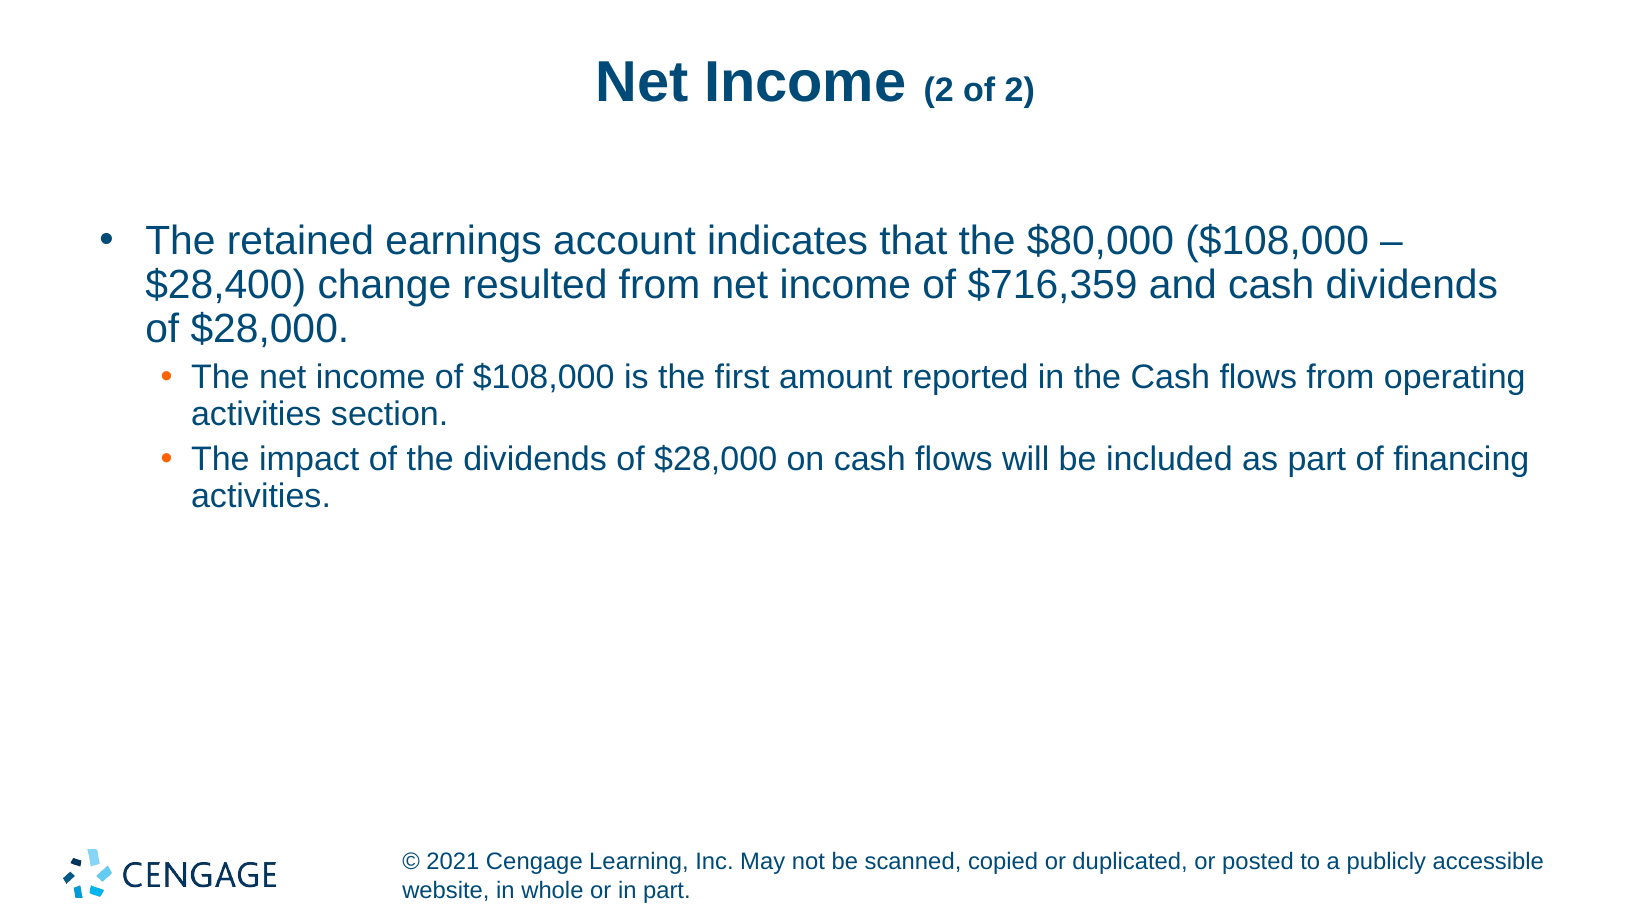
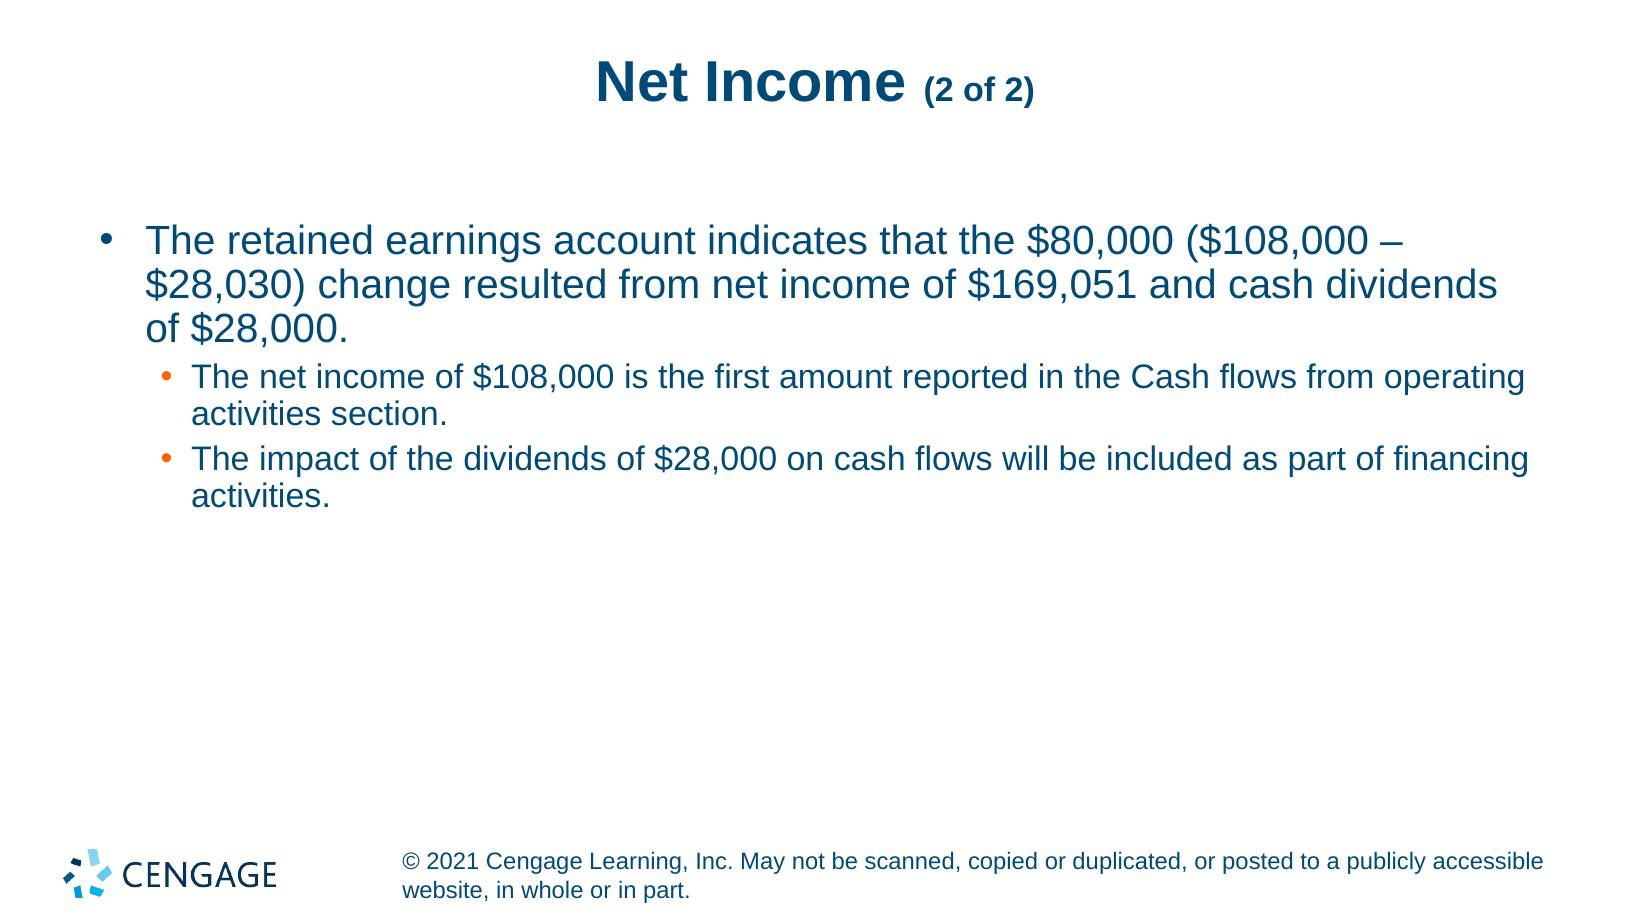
$28,400: $28,400 -> $28,030
$716,359: $716,359 -> $169,051
